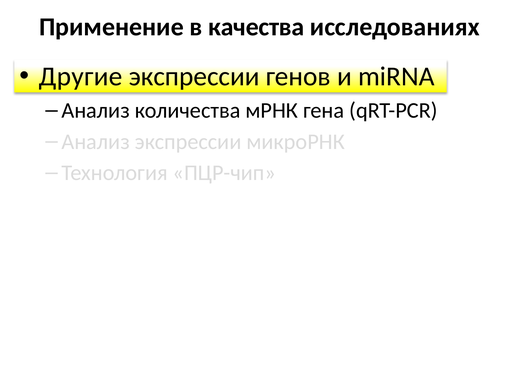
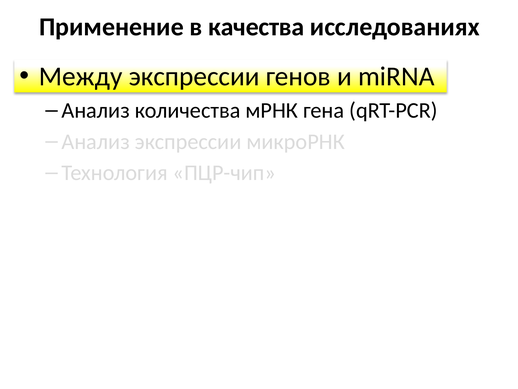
Другие: Другие -> Между
